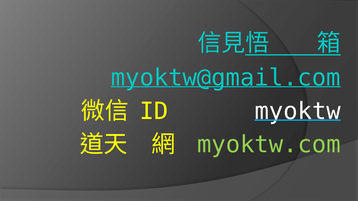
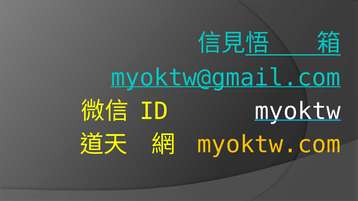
myoktw.com colour: light green -> yellow
